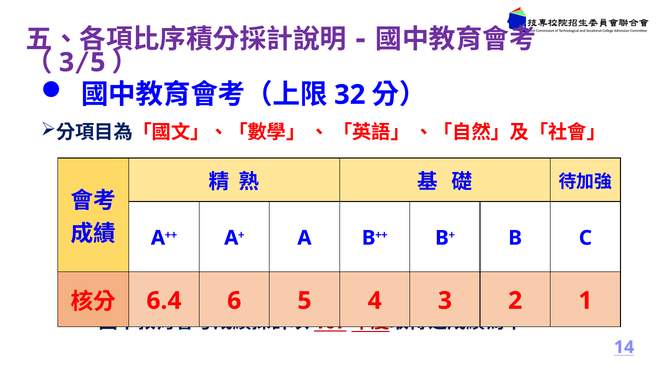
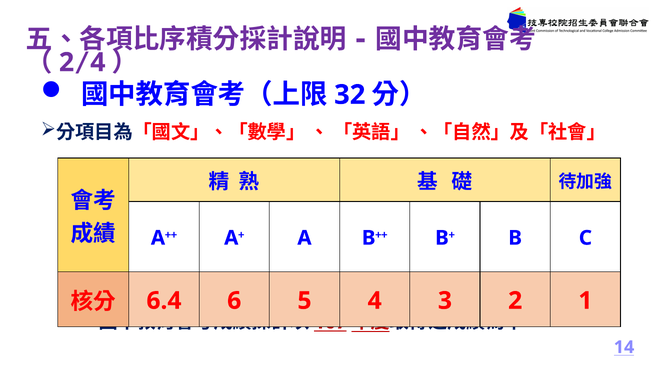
3 at (67, 62): 3 -> 2
5 at (98, 62): 5 -> 4
